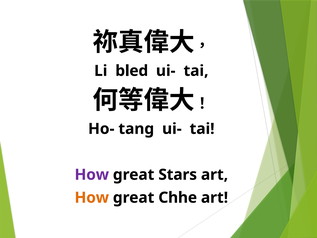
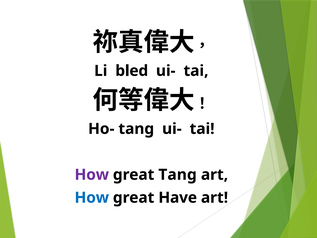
great Stars: Stars -> Tang
How at (92, 197) colour: orange -> blue
Chhe: Chhe -> Have
